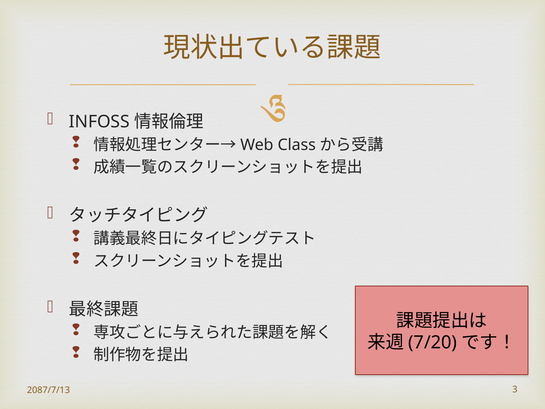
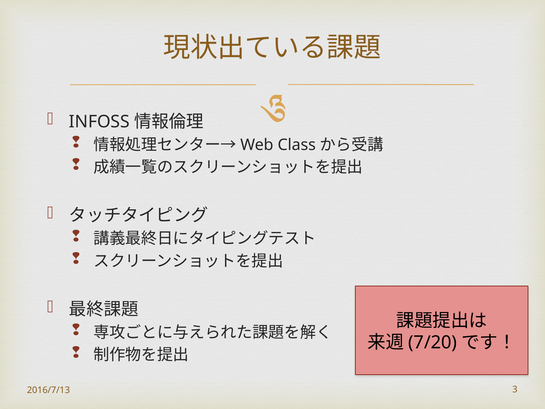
2087/7/13: 2087/7/13 -> 2016/7/13
